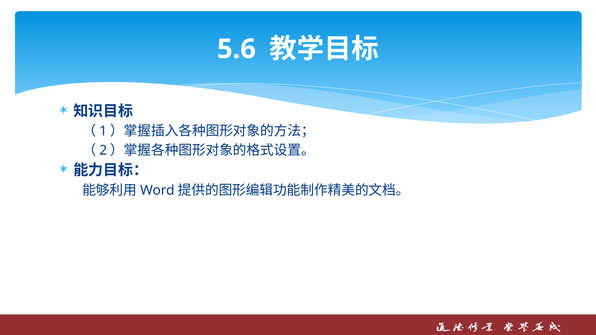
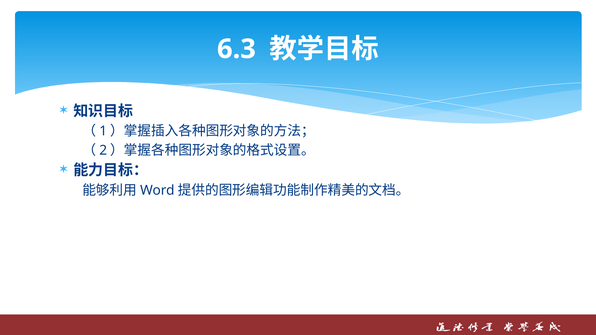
5.6: 5.6 -> 6.3
